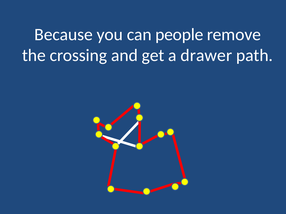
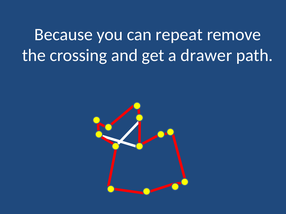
people: people -> repeat
